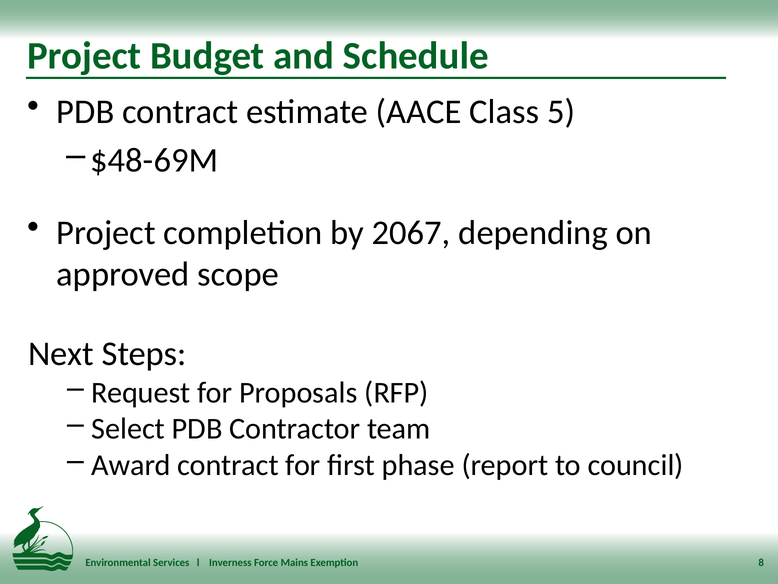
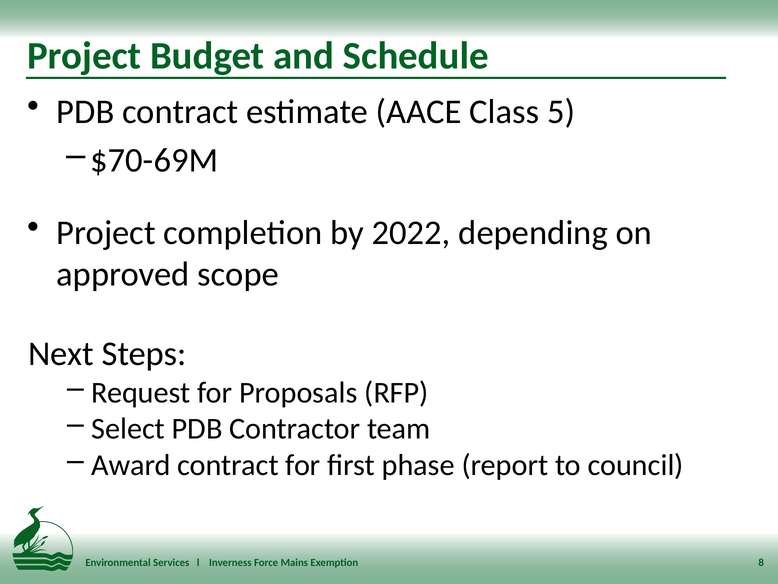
$48-69M: $48-69M -> $70-69M
2067: 2067 -> 2022
